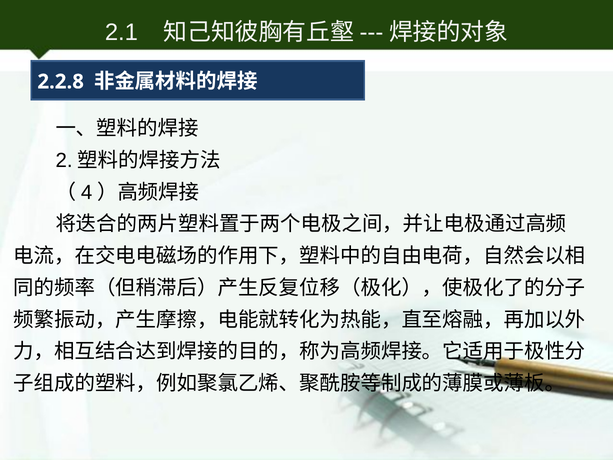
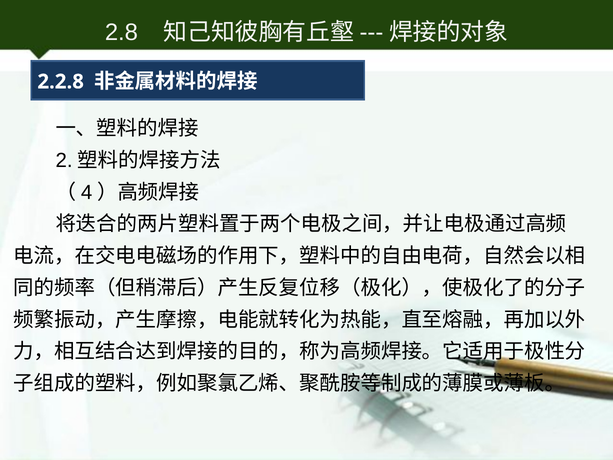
2.1: 2.1 -> 2.8
